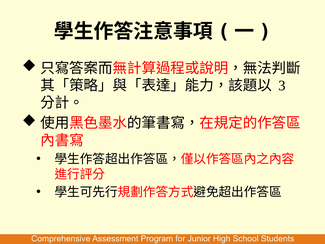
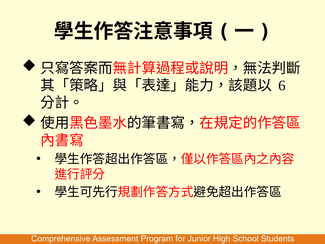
3: 3 -> 6
